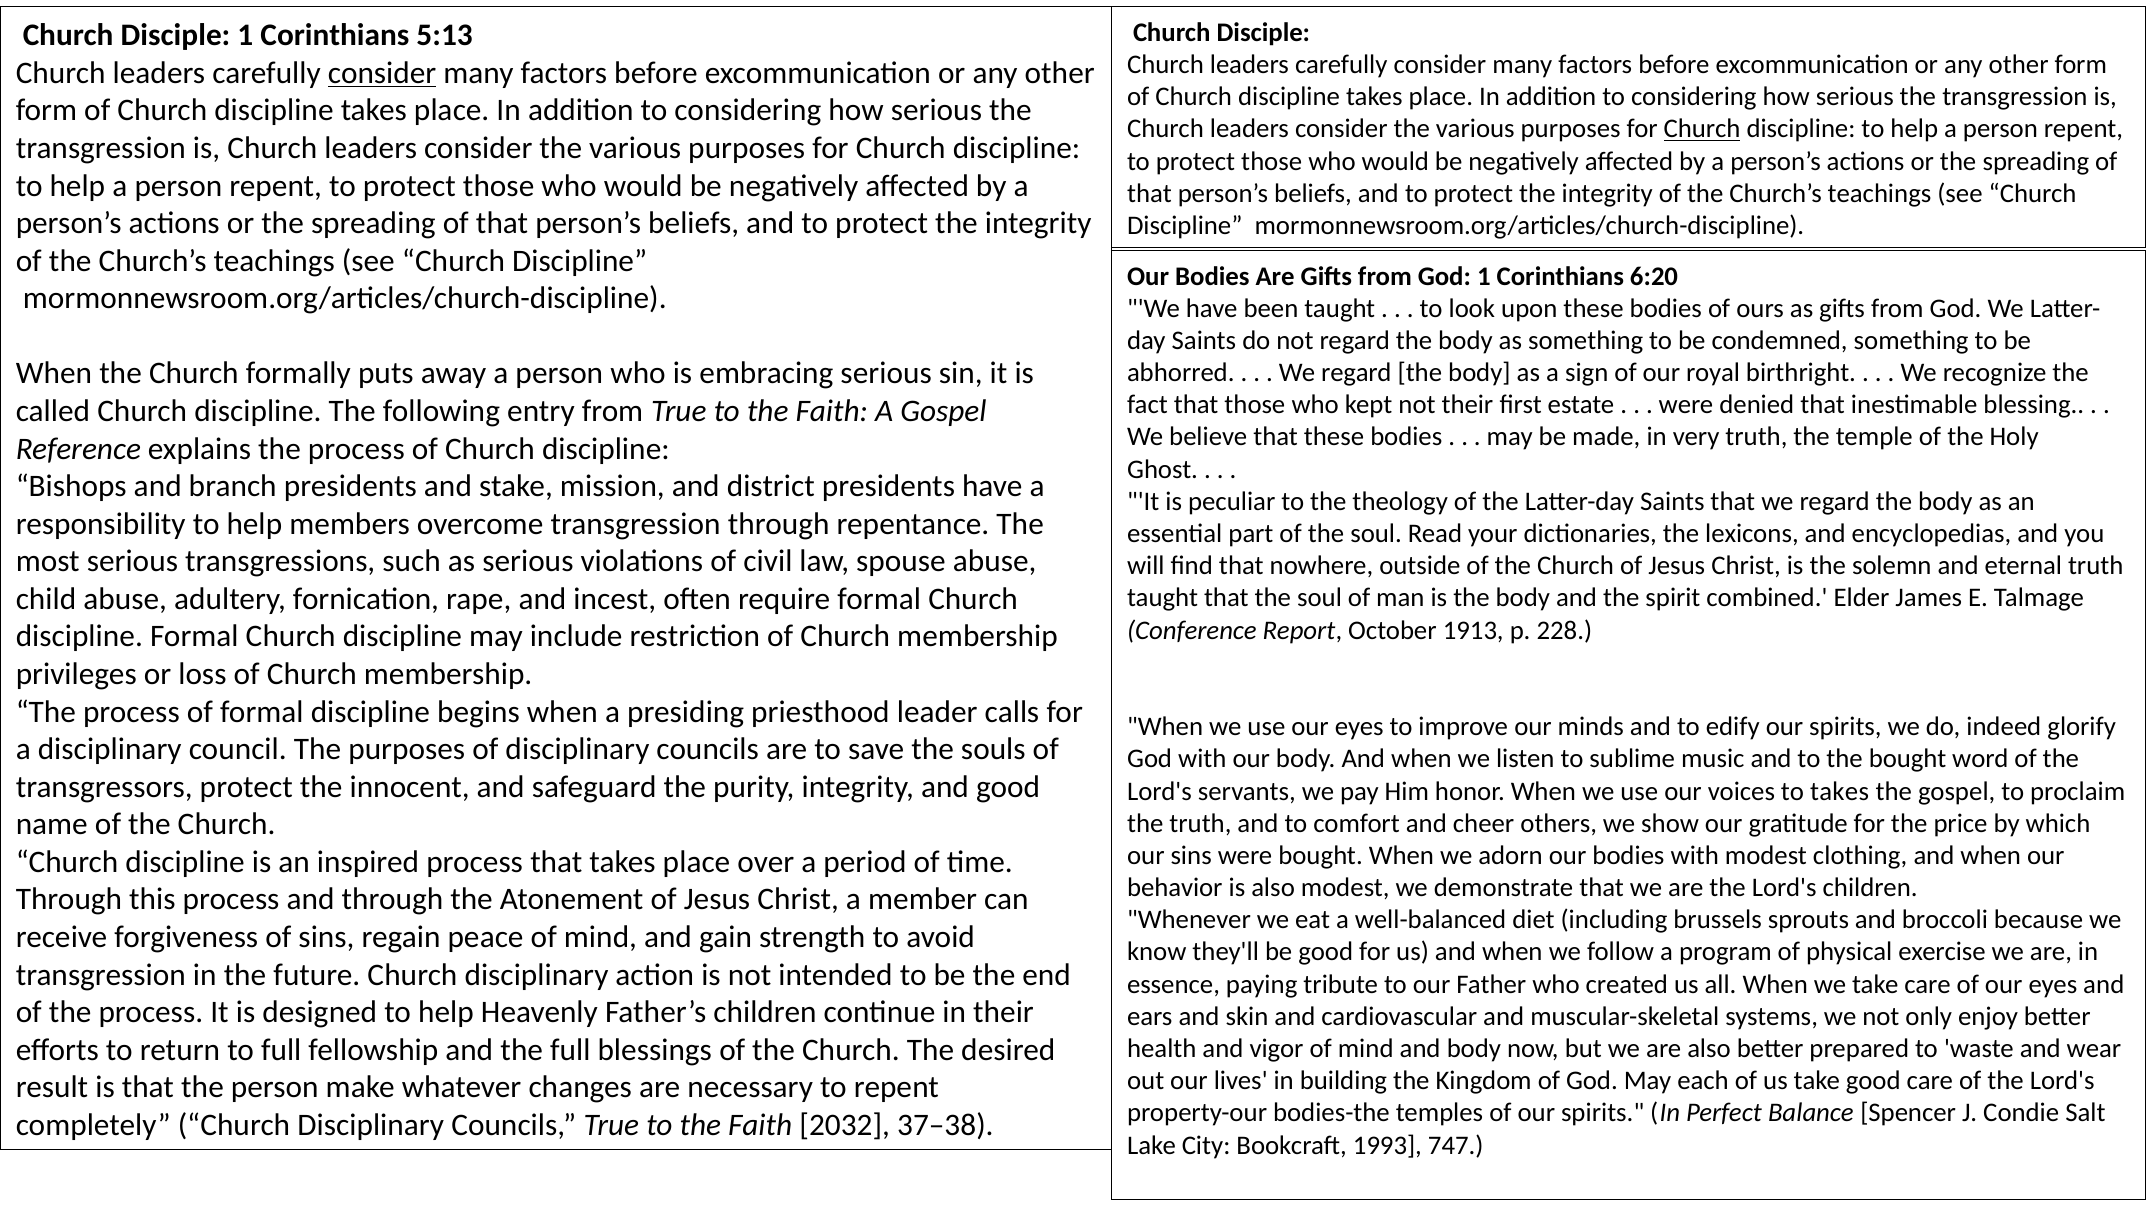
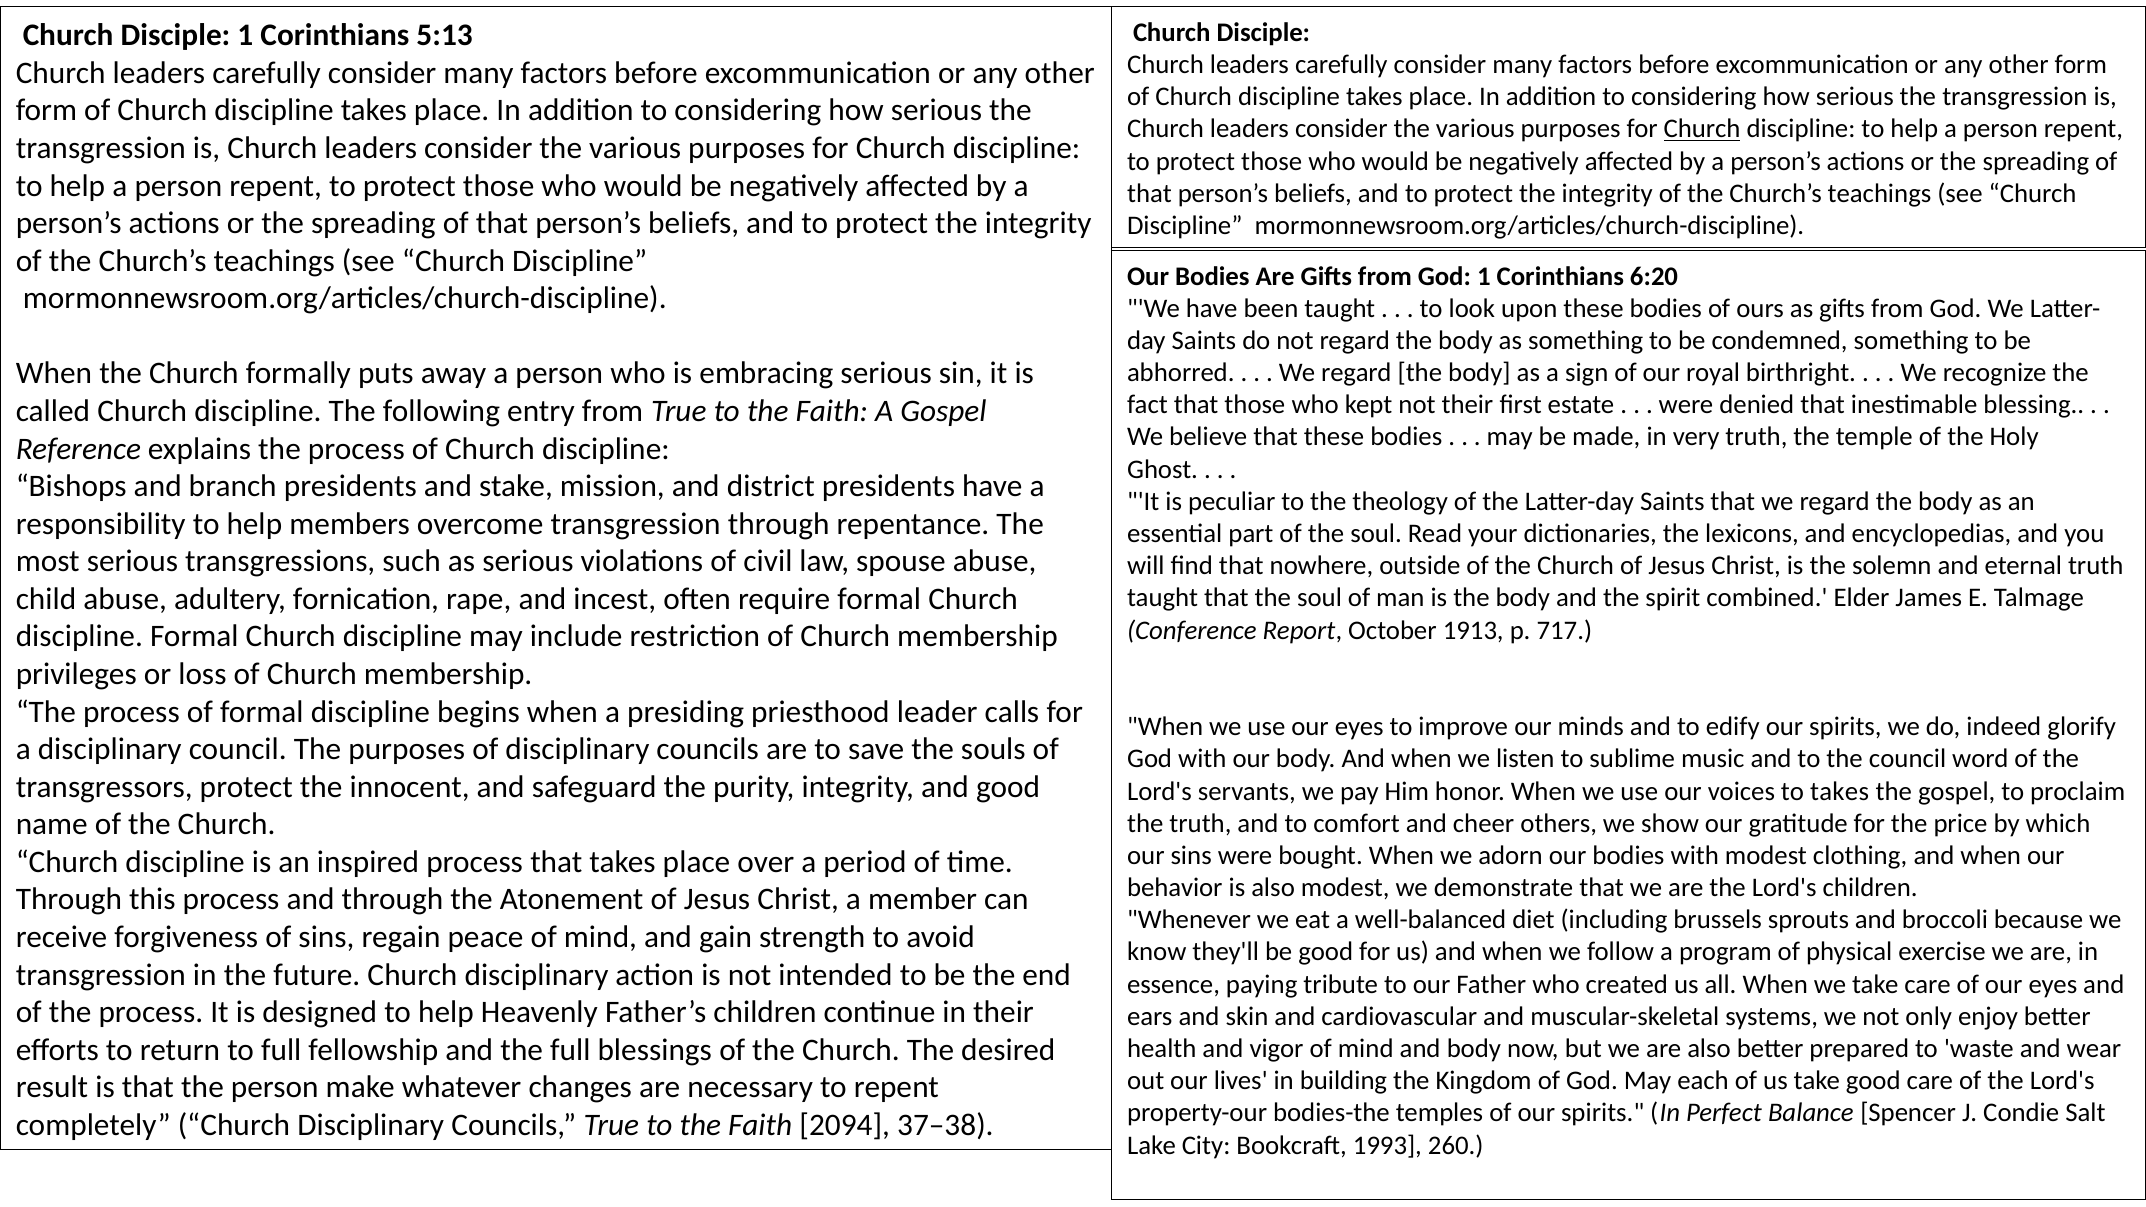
consider at (382, 73) underline: present -> none
228: 228 -> 717
the bought: bought -> council
2032: 2032 -> 2094
747: 747 -> 260
